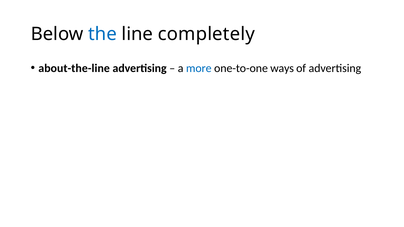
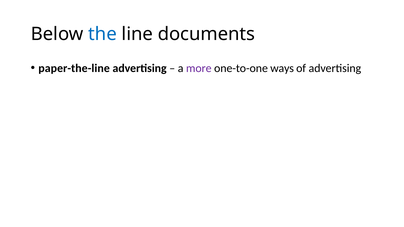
completely: completely -> documents
about-the-line: about-the-line -> paper-the-line
more colour: blue -> purple
